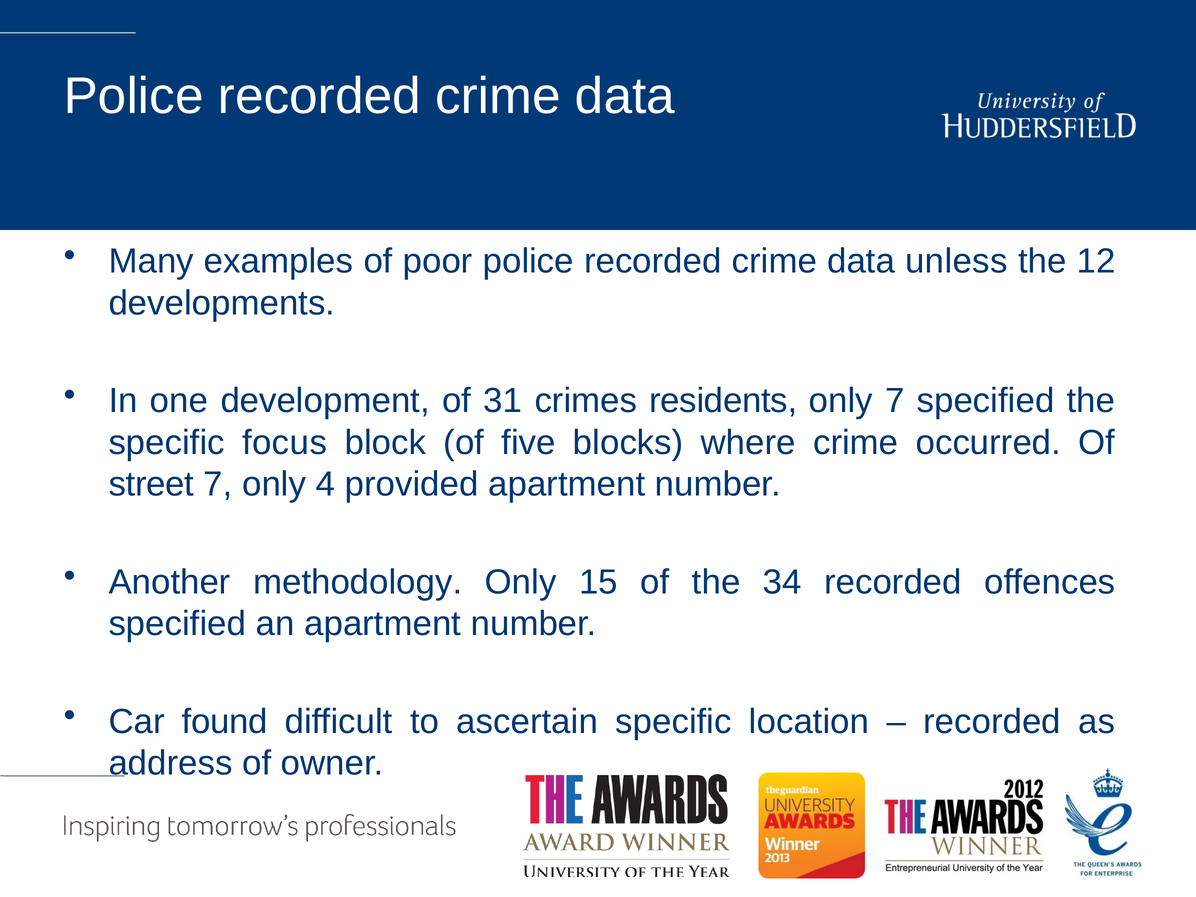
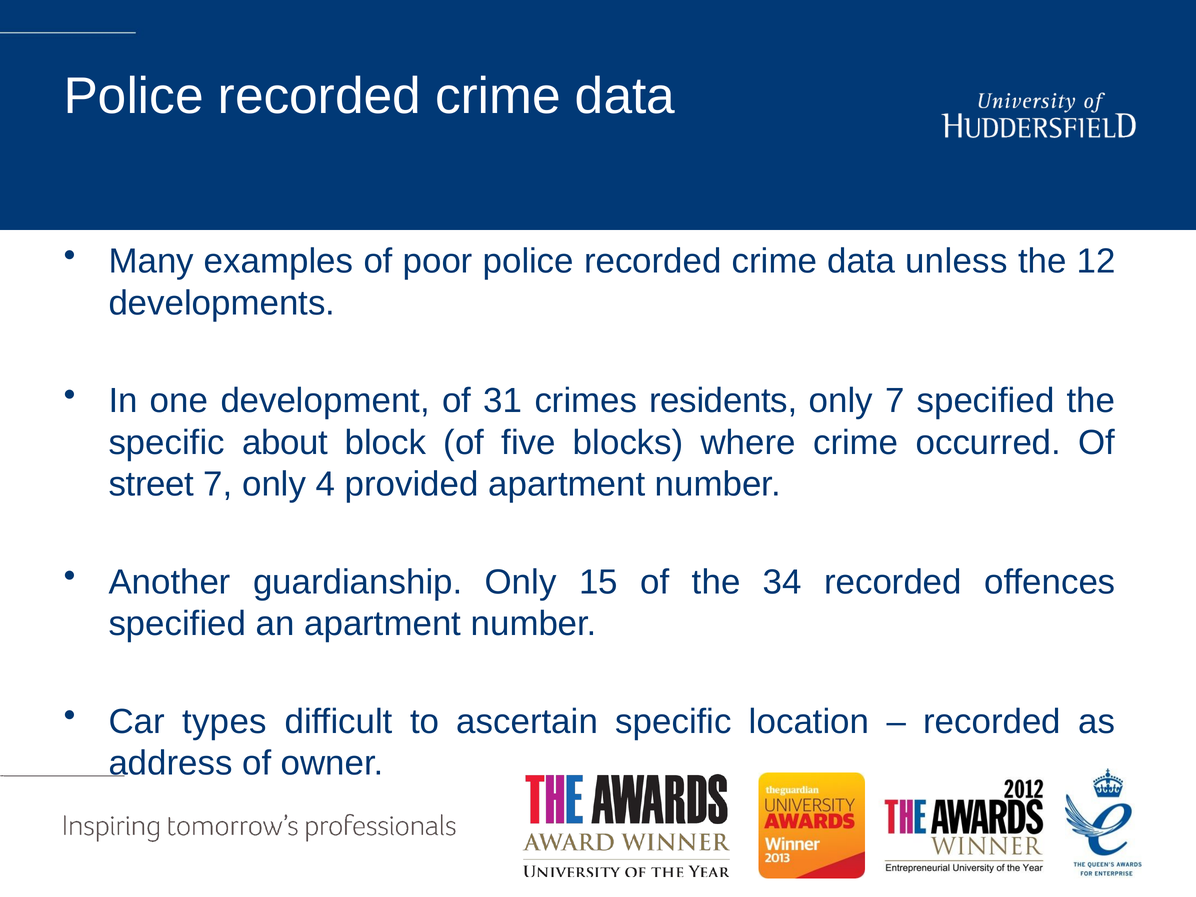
focus: focus -> about
methodology: methodology -> guardianship
found: found -> types
